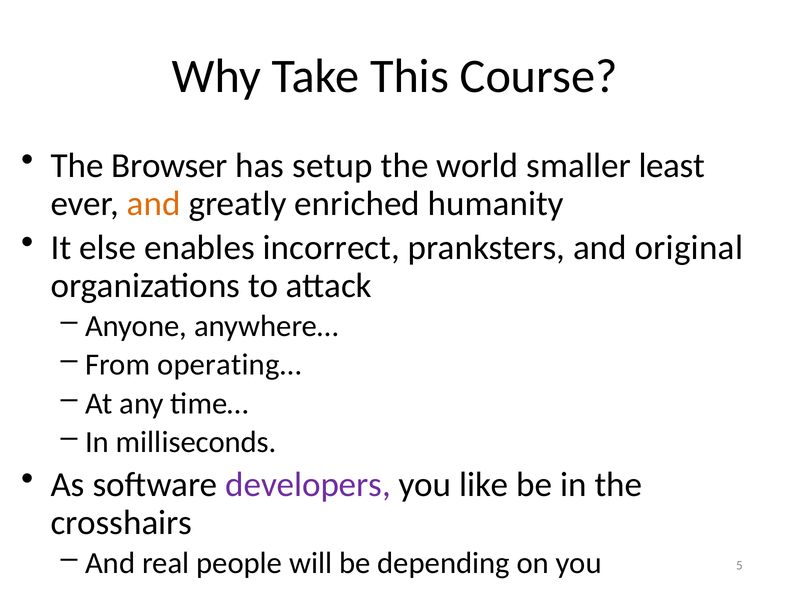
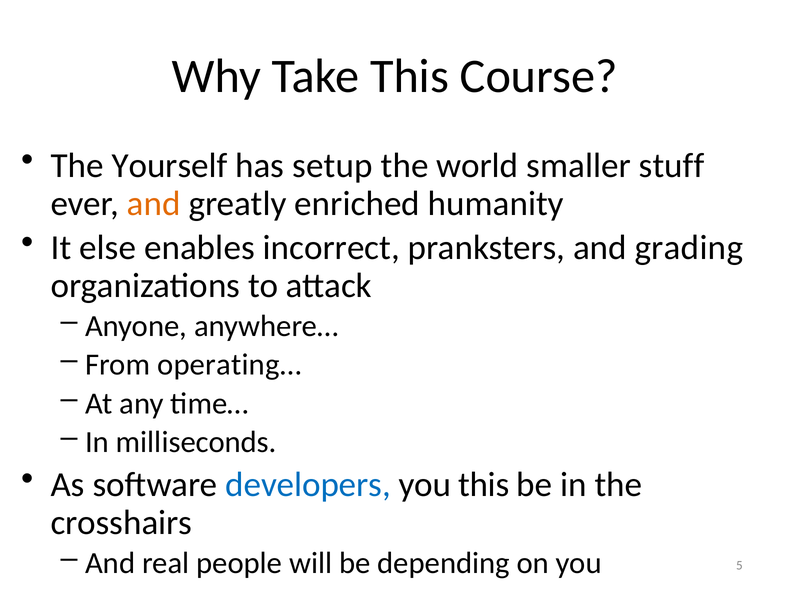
Browser: Browser -> Yourself
least: least -> stuff
original: original -> grading
developers colour: purple -> blue
you like: like -> this
